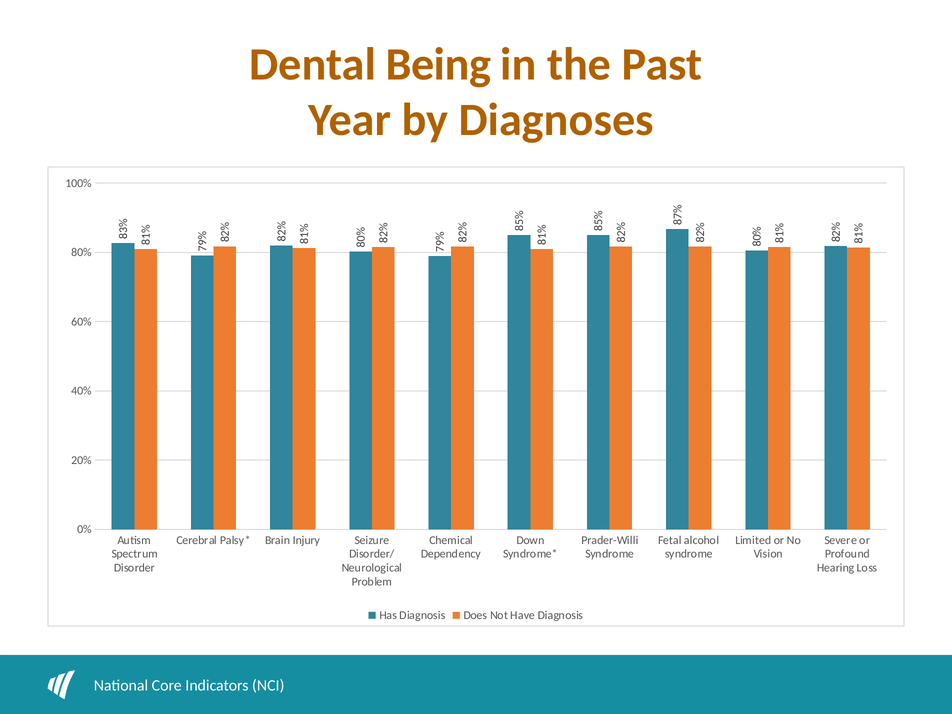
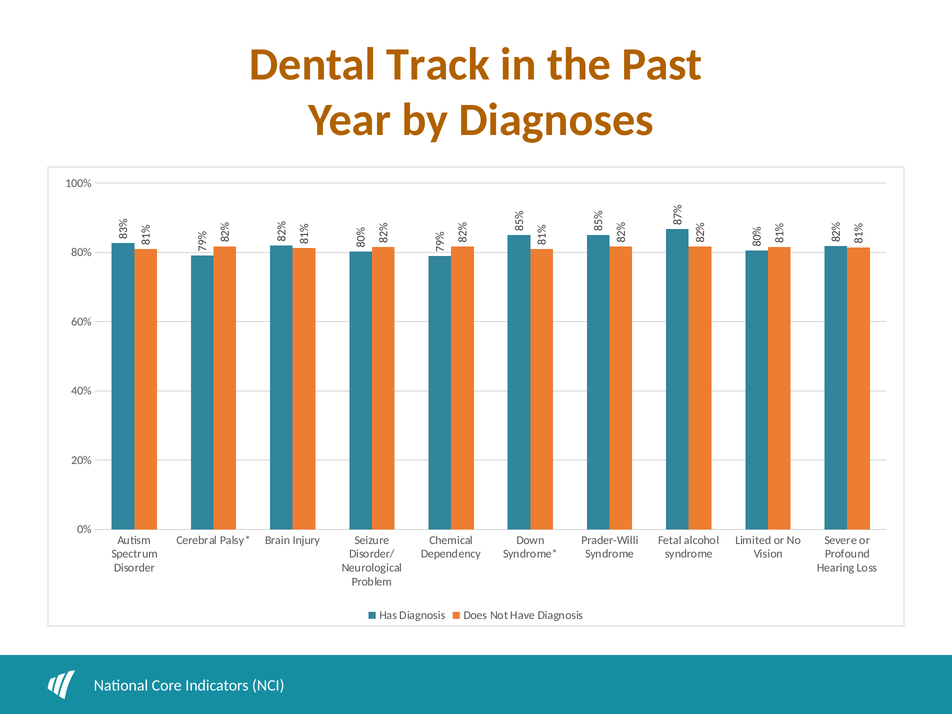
Being: Being -> Track
